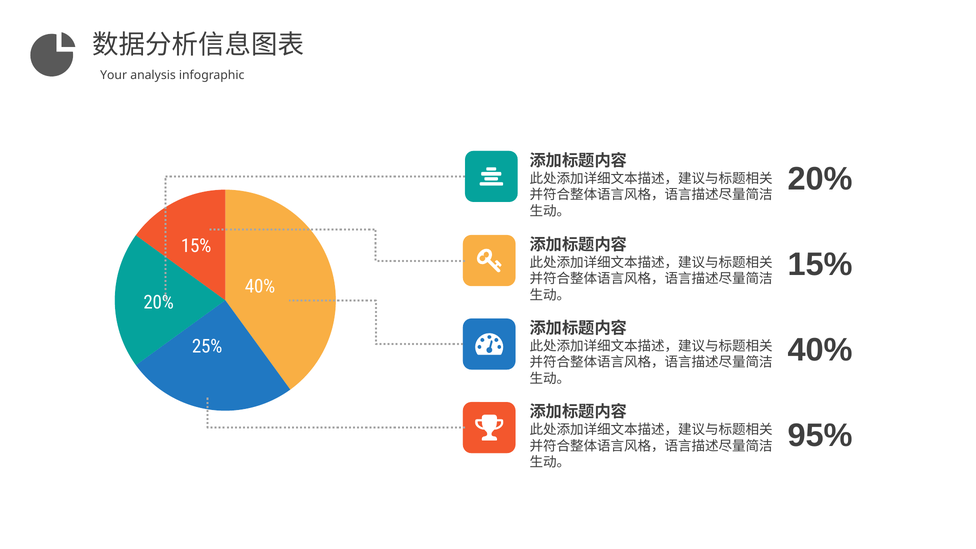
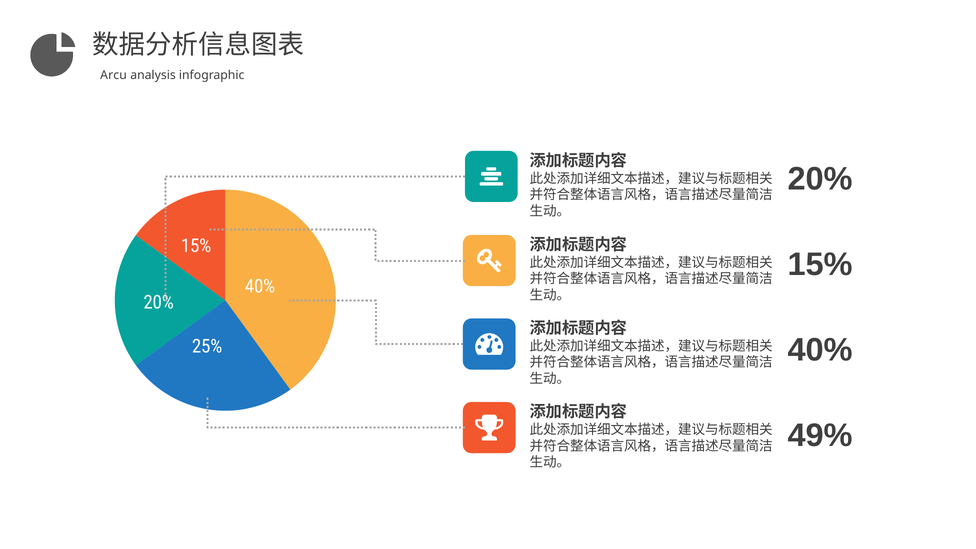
Your: Your -> Arcu
95%: 95% -> 49%
